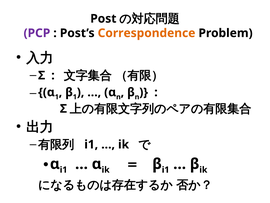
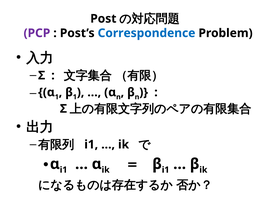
Correspondence colour: orange -> blue
